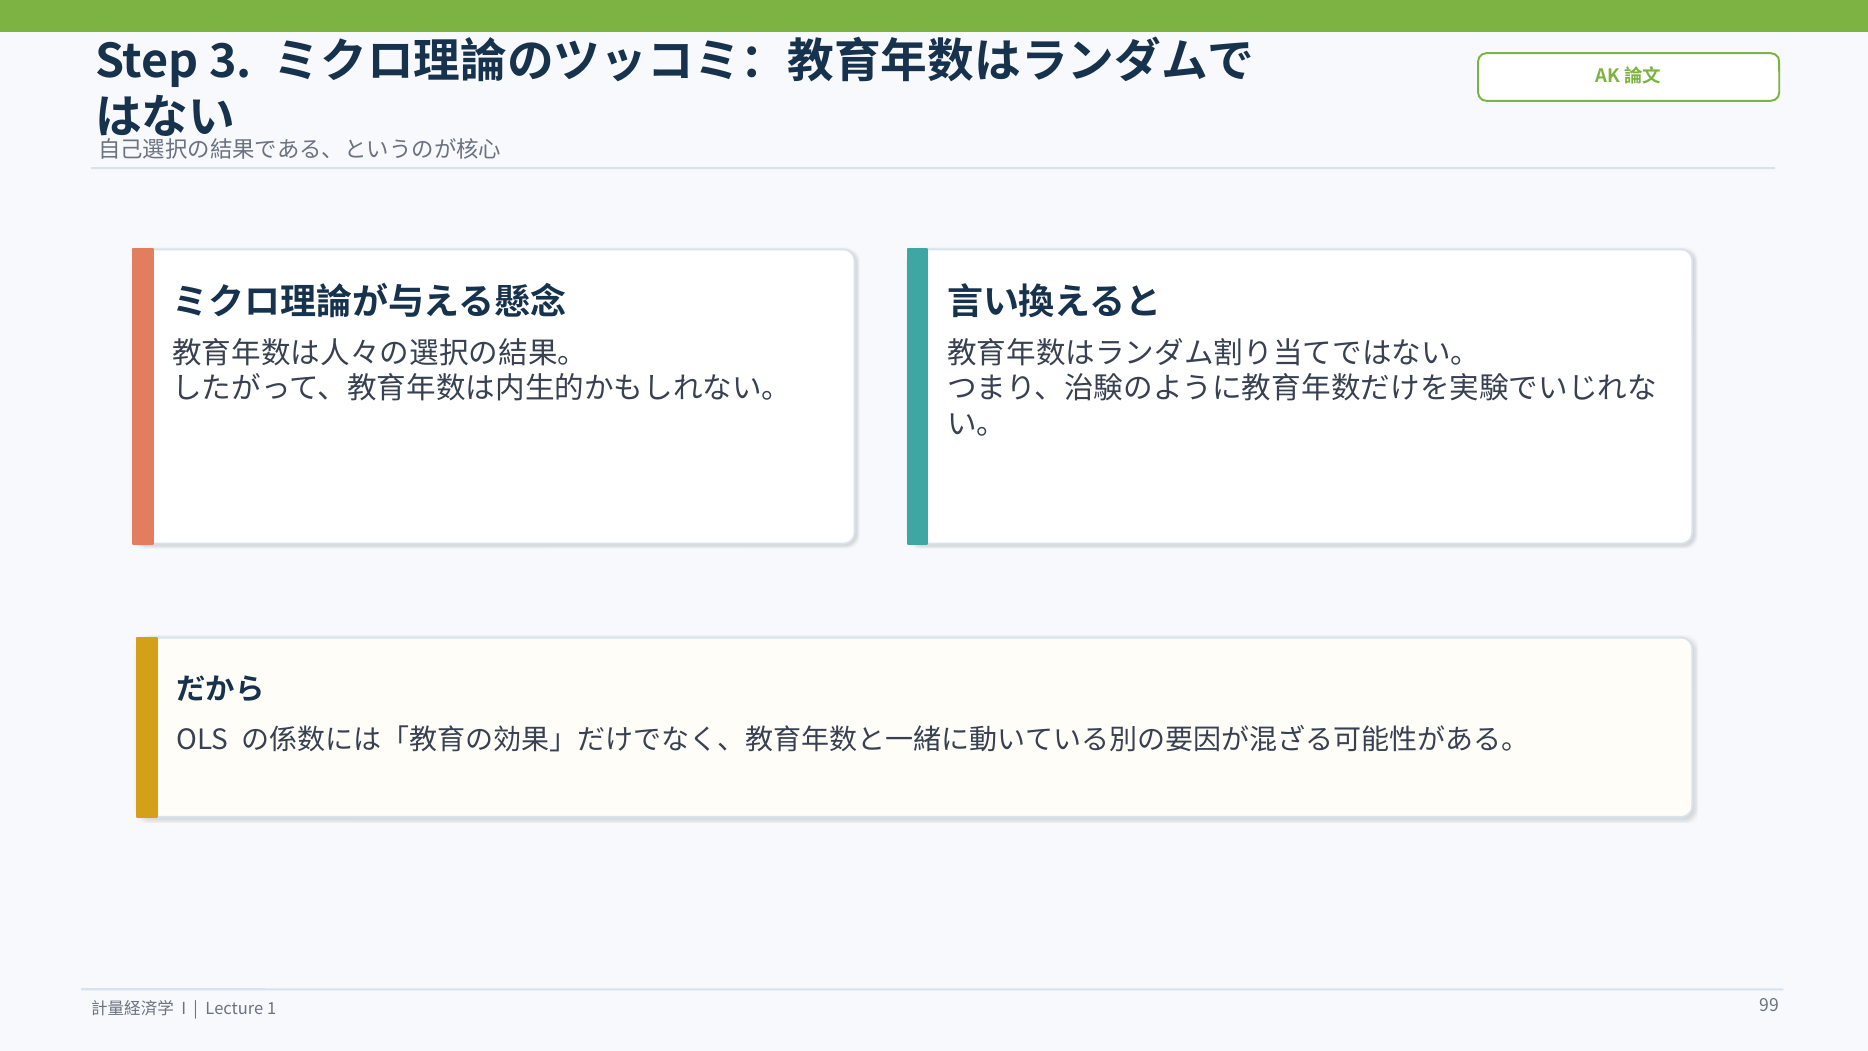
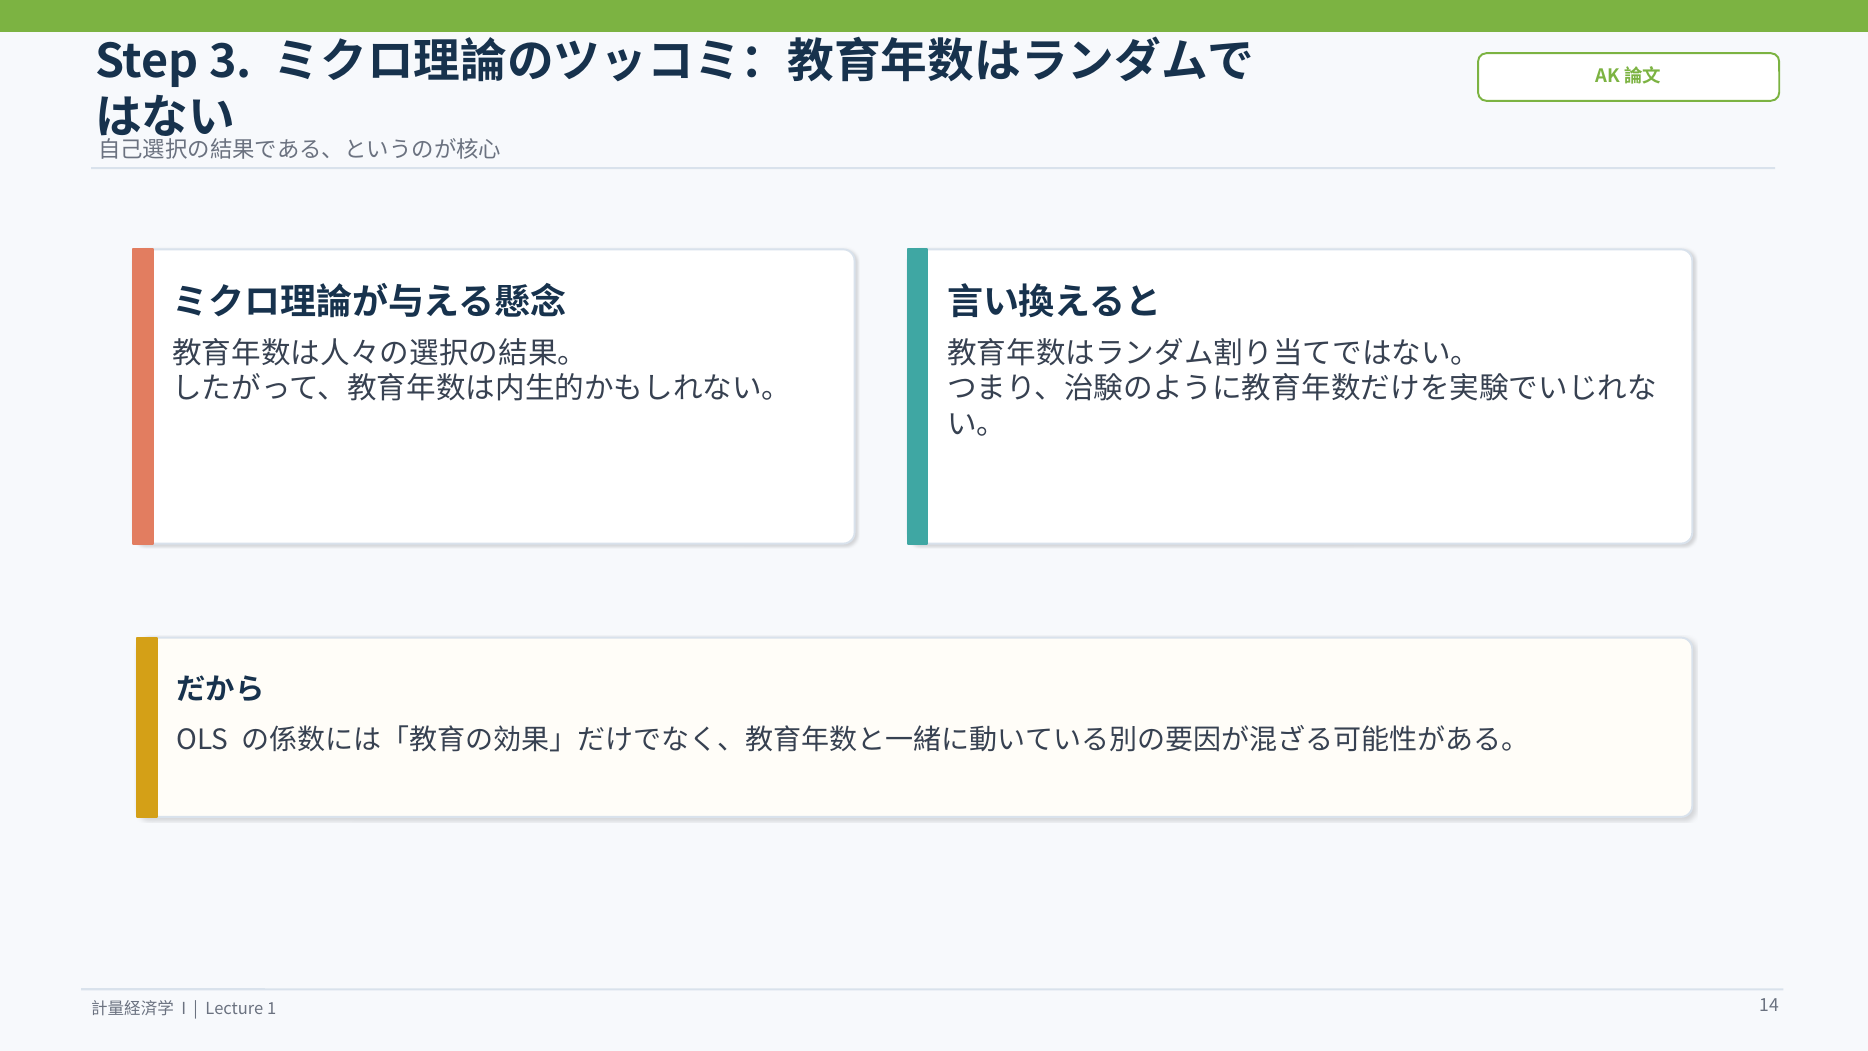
99: 99 -> 14
